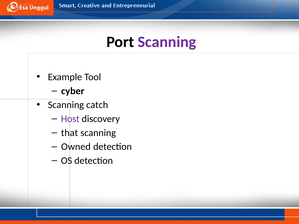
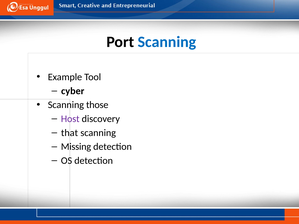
Scanning at (167, 42) colour: purple -> blue
catch: catch -> those
Owned: Owned -> Missing
